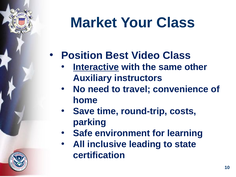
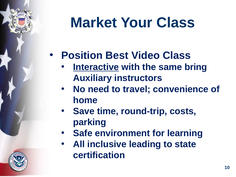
other: other -> bring
